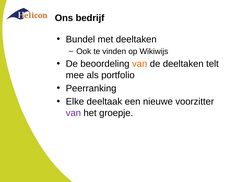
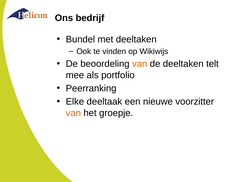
van at (73, 113) colour: purple -> orange
